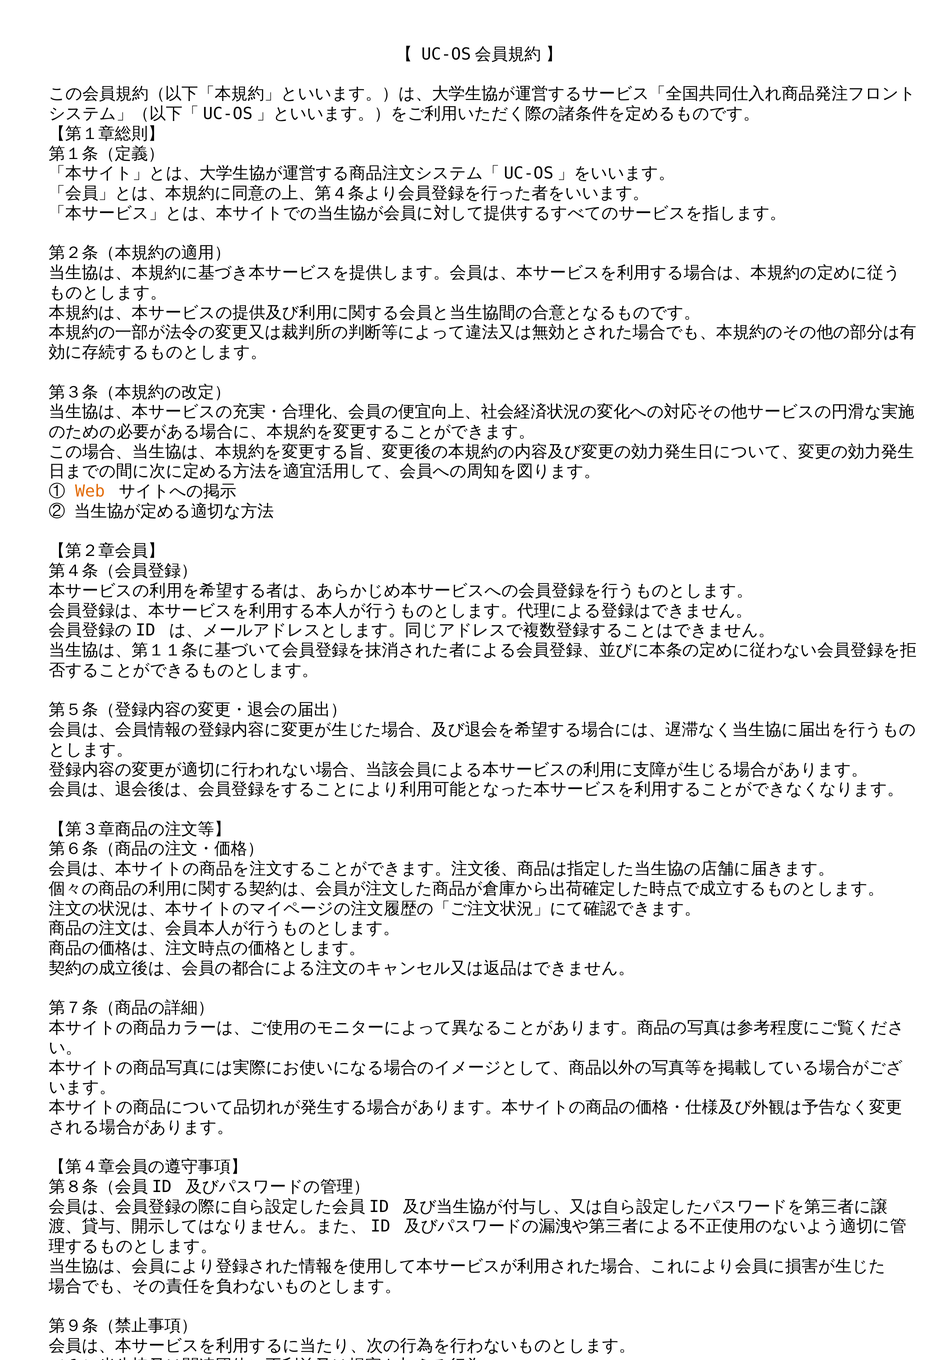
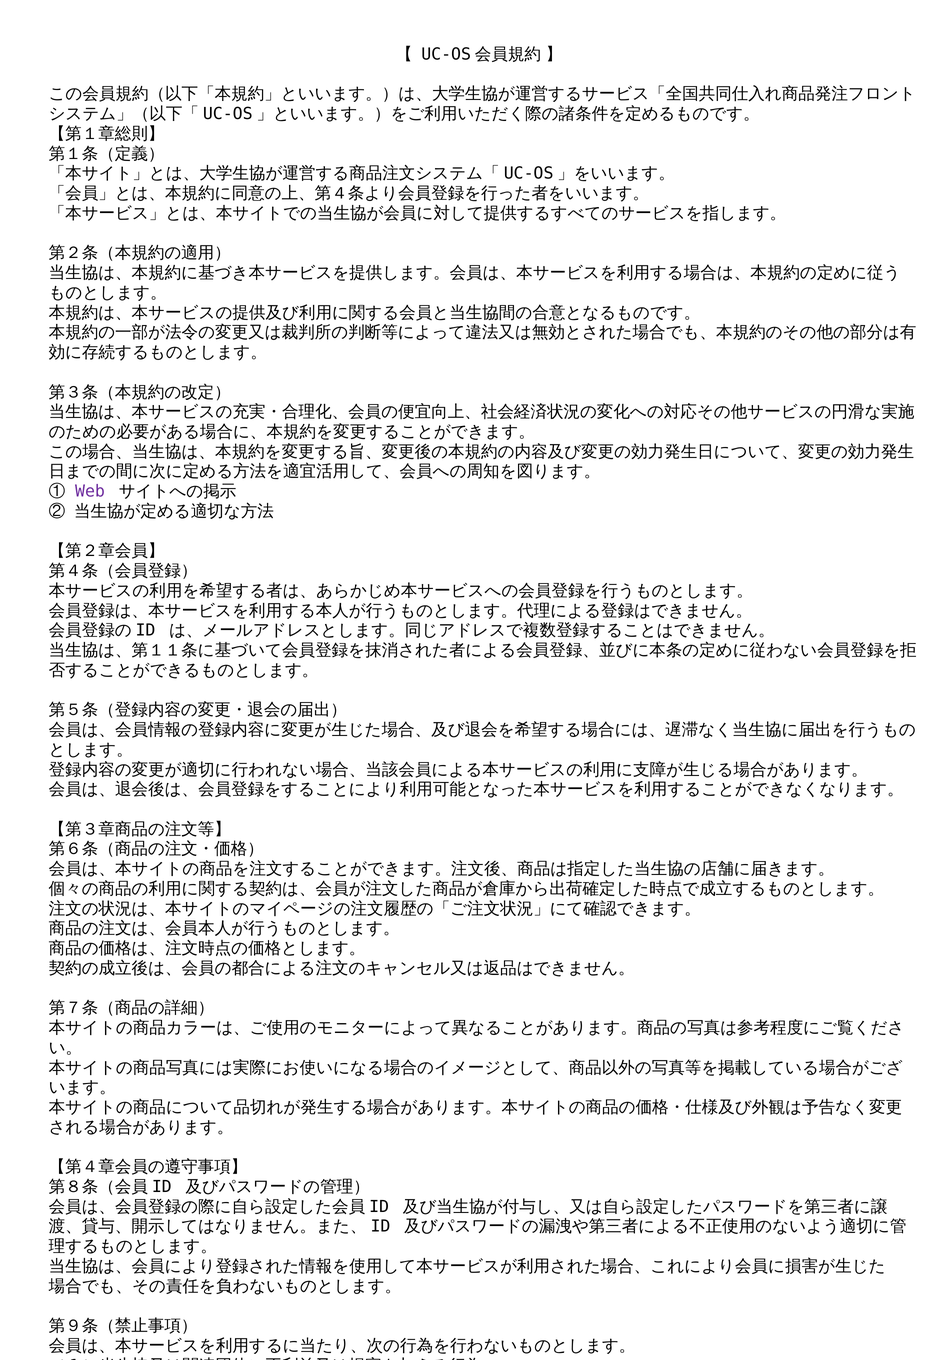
Web colour: orange -> purple
